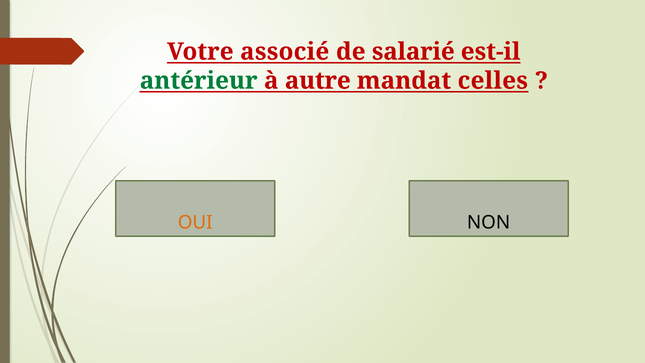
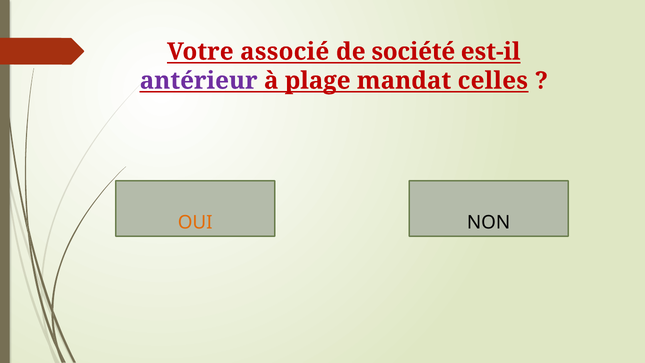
salarié: salarié -> société
antérieur colour: green -> purple
autre: autre -> plage
